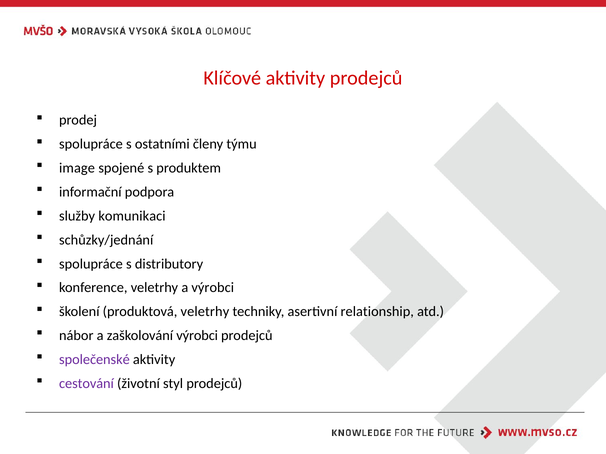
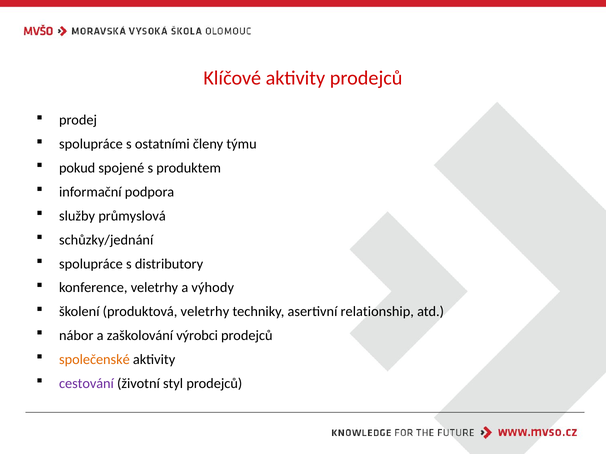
image: image -> pokud
komunikaci: komunikaci -> průmyslová
a výrobci: výrobci -> výhody
společenské colour: purple -> orange
